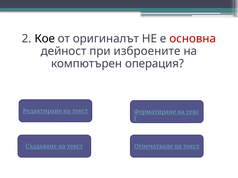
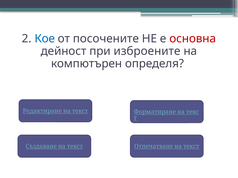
Кое colour: black -> blue
оригиналът: оригиналът -> посочените
операция: операция -> определя
